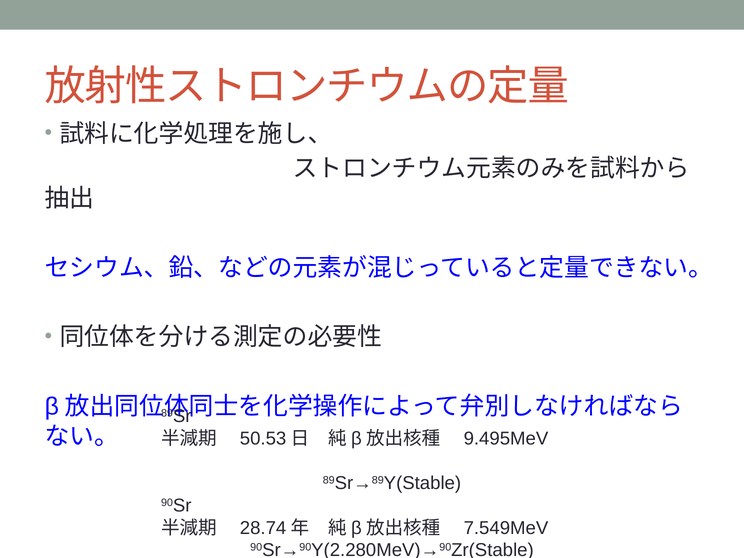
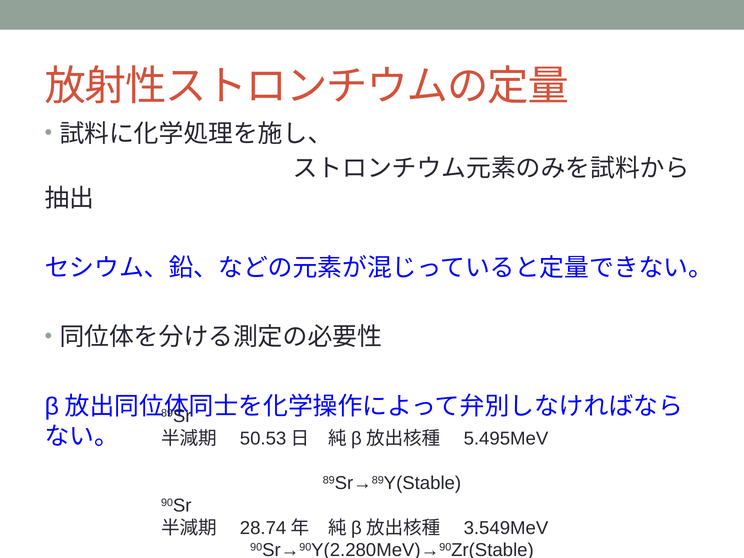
9.495MeV: 9.495MeV -> 5.495MeV
7.549MeV: 7.549MeV -> 3.549MeV
